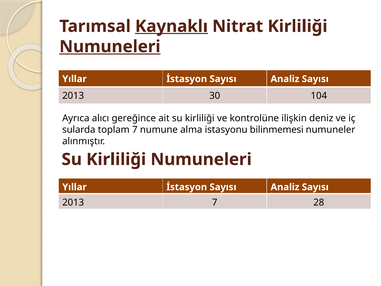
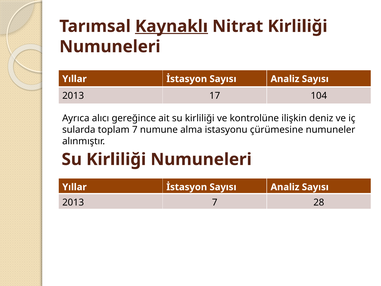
Numuneleri at (110, 47) underline: present -> none
30: 30 -> 17
bilinmemesi: bilinmemesi -> çürümesine
